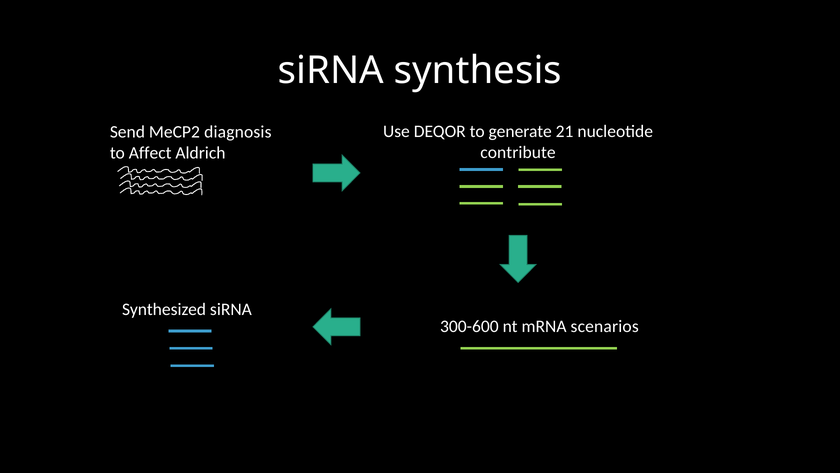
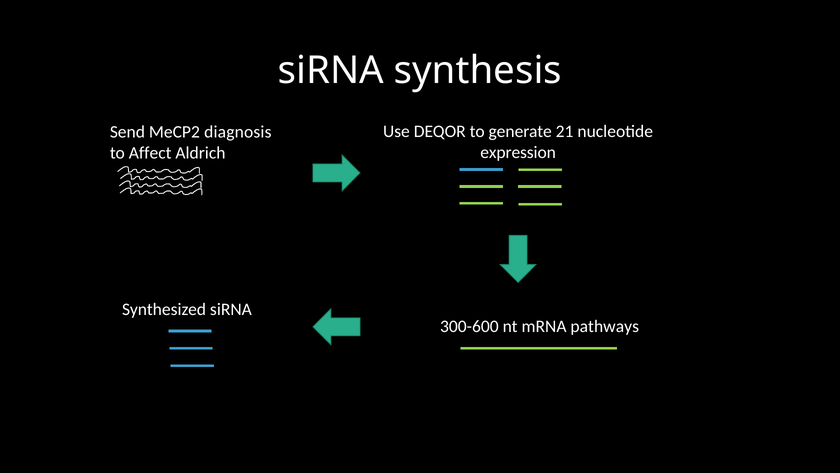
contribute: contribute -> expression
scenarios: scenarios -> pathways
